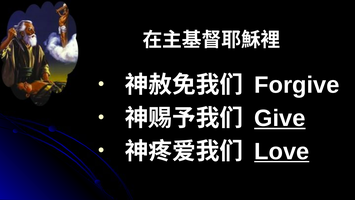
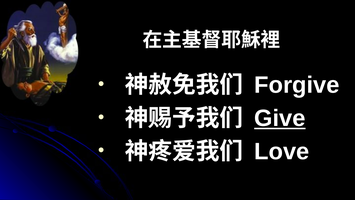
Love underline: present -> none
